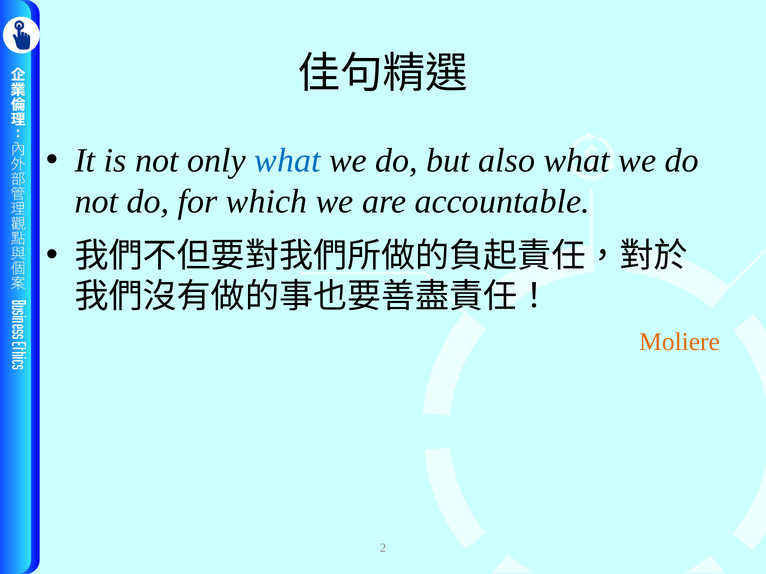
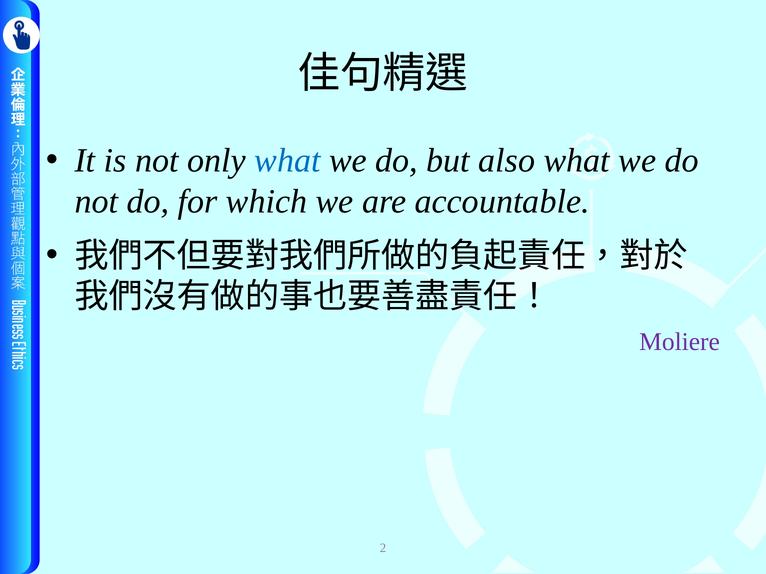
Moliere colour: orange -> purple
